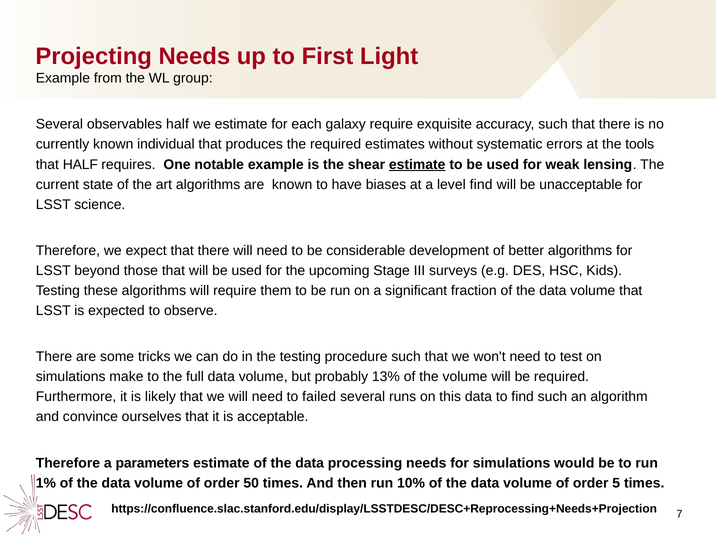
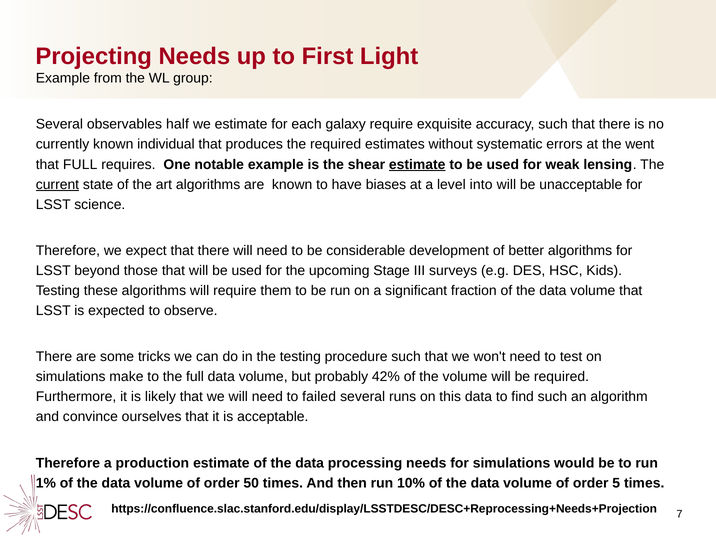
tools: tools -> went
that HALF: HALF -> FULL
current underline: none -> present
level find: find -> into
13%: 13% -> 42%
parameters: parameters -> production
